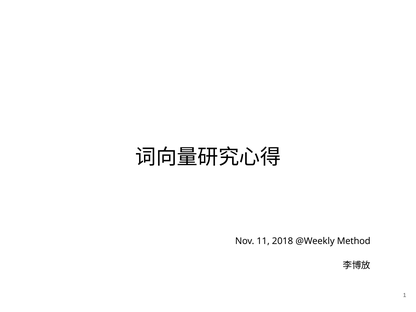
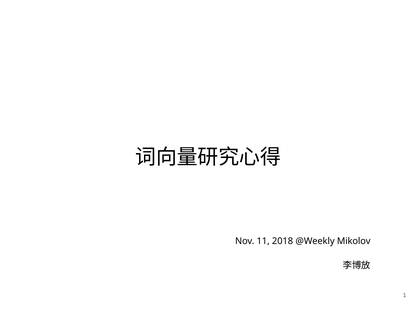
Method: Method -> Mikolov
